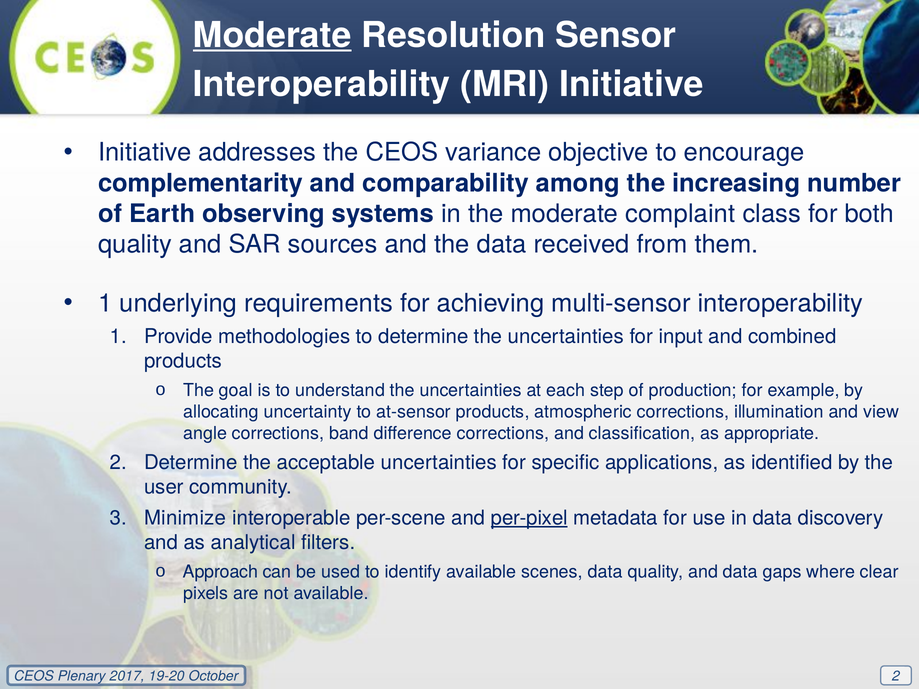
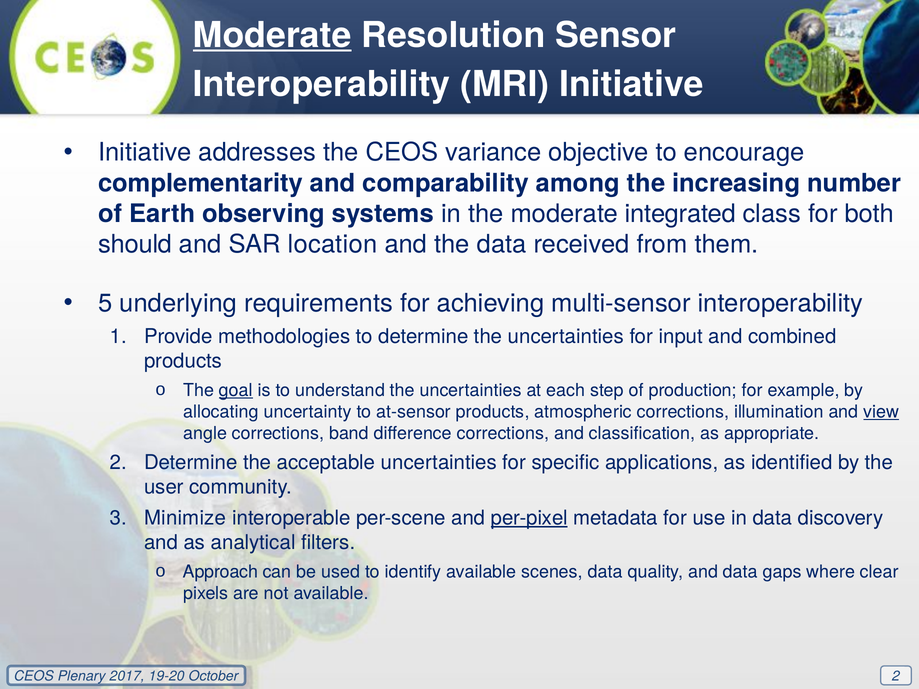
complaint: complaint -> integrated
quality at (135, 245): quality -> should
sources: sources -> location
1 at (105, 303): 1 -> 5
goal underline: none -> present
view underline: none -> present
